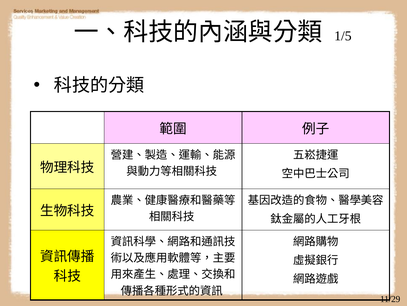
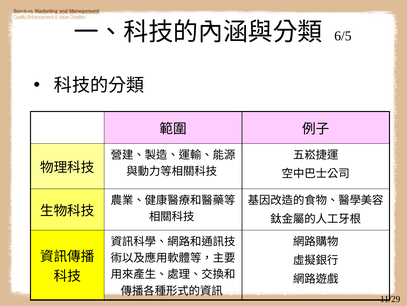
1/5: 1/5 -> 6/5
